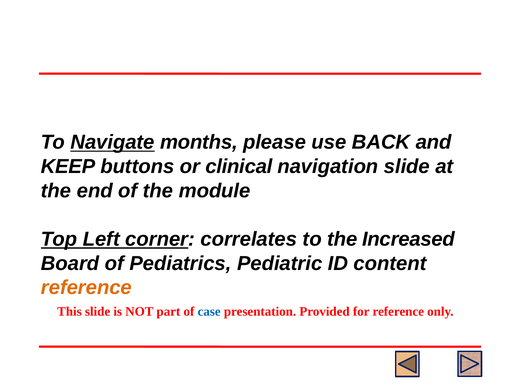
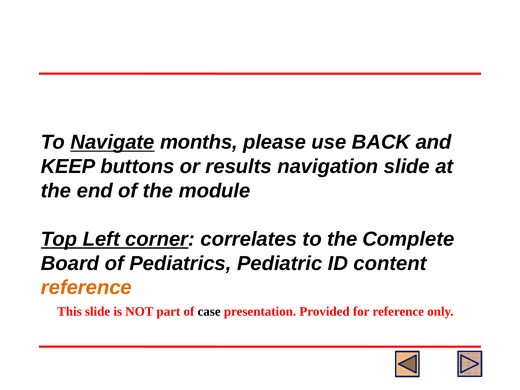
clinical: clinical -> results
Increased: Increased -> Complete
case colour: blue -> black
